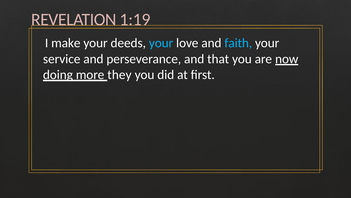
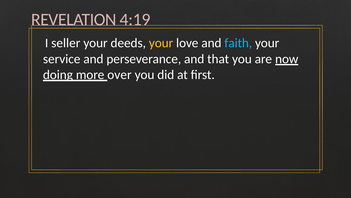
1:19: 1:19 -> 4:19
make: make -> seller
your at (161, 43) colour: light blue -> yellow
they: they -> over
